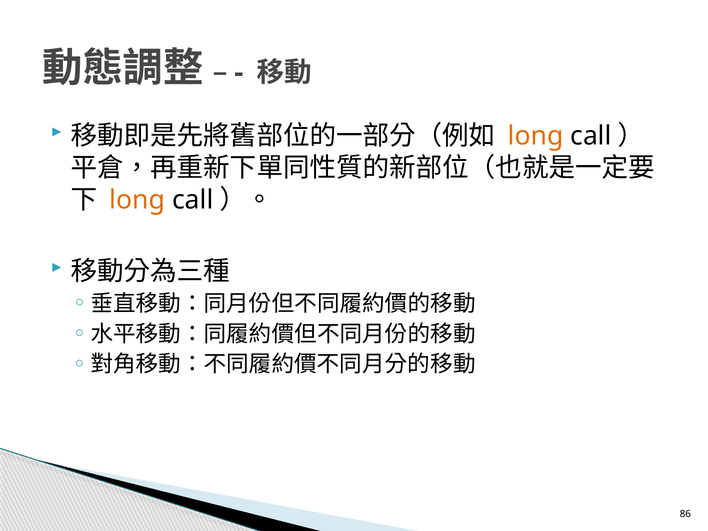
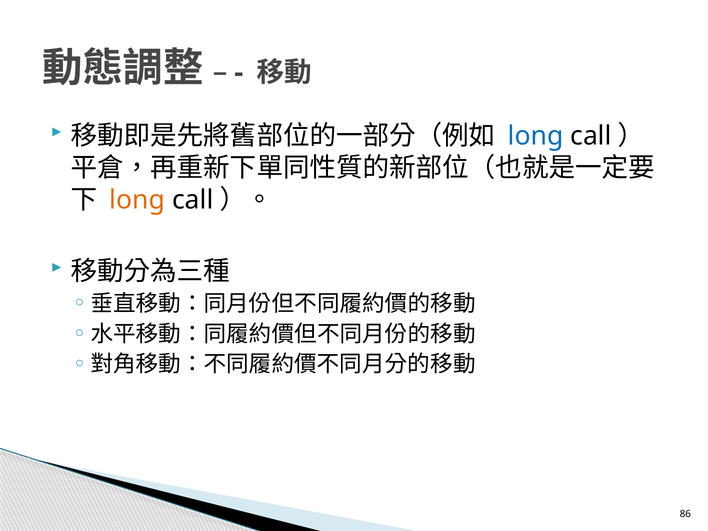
long at (536, 136) colour: orange -> blue
